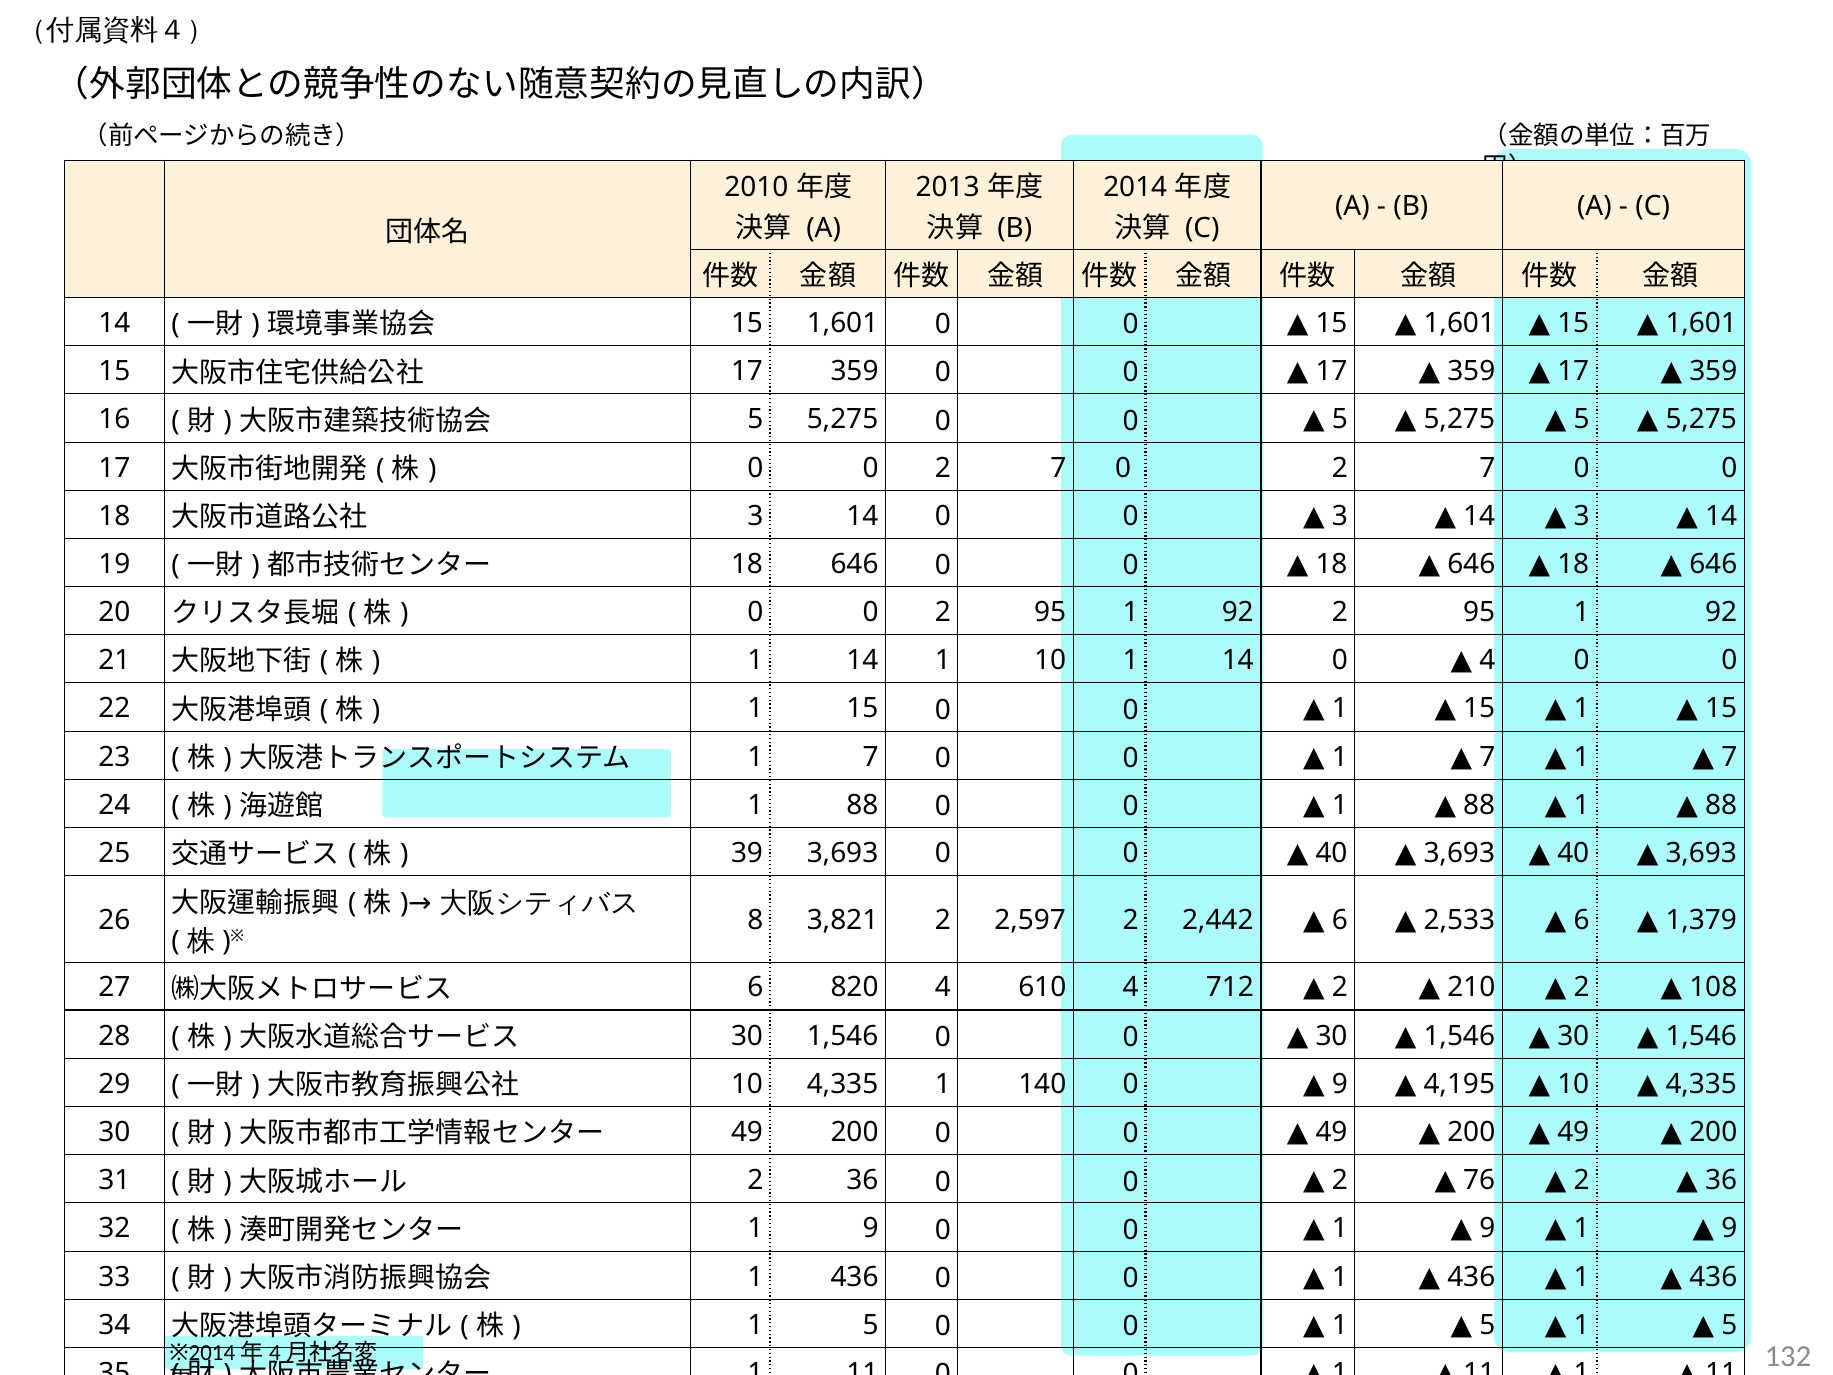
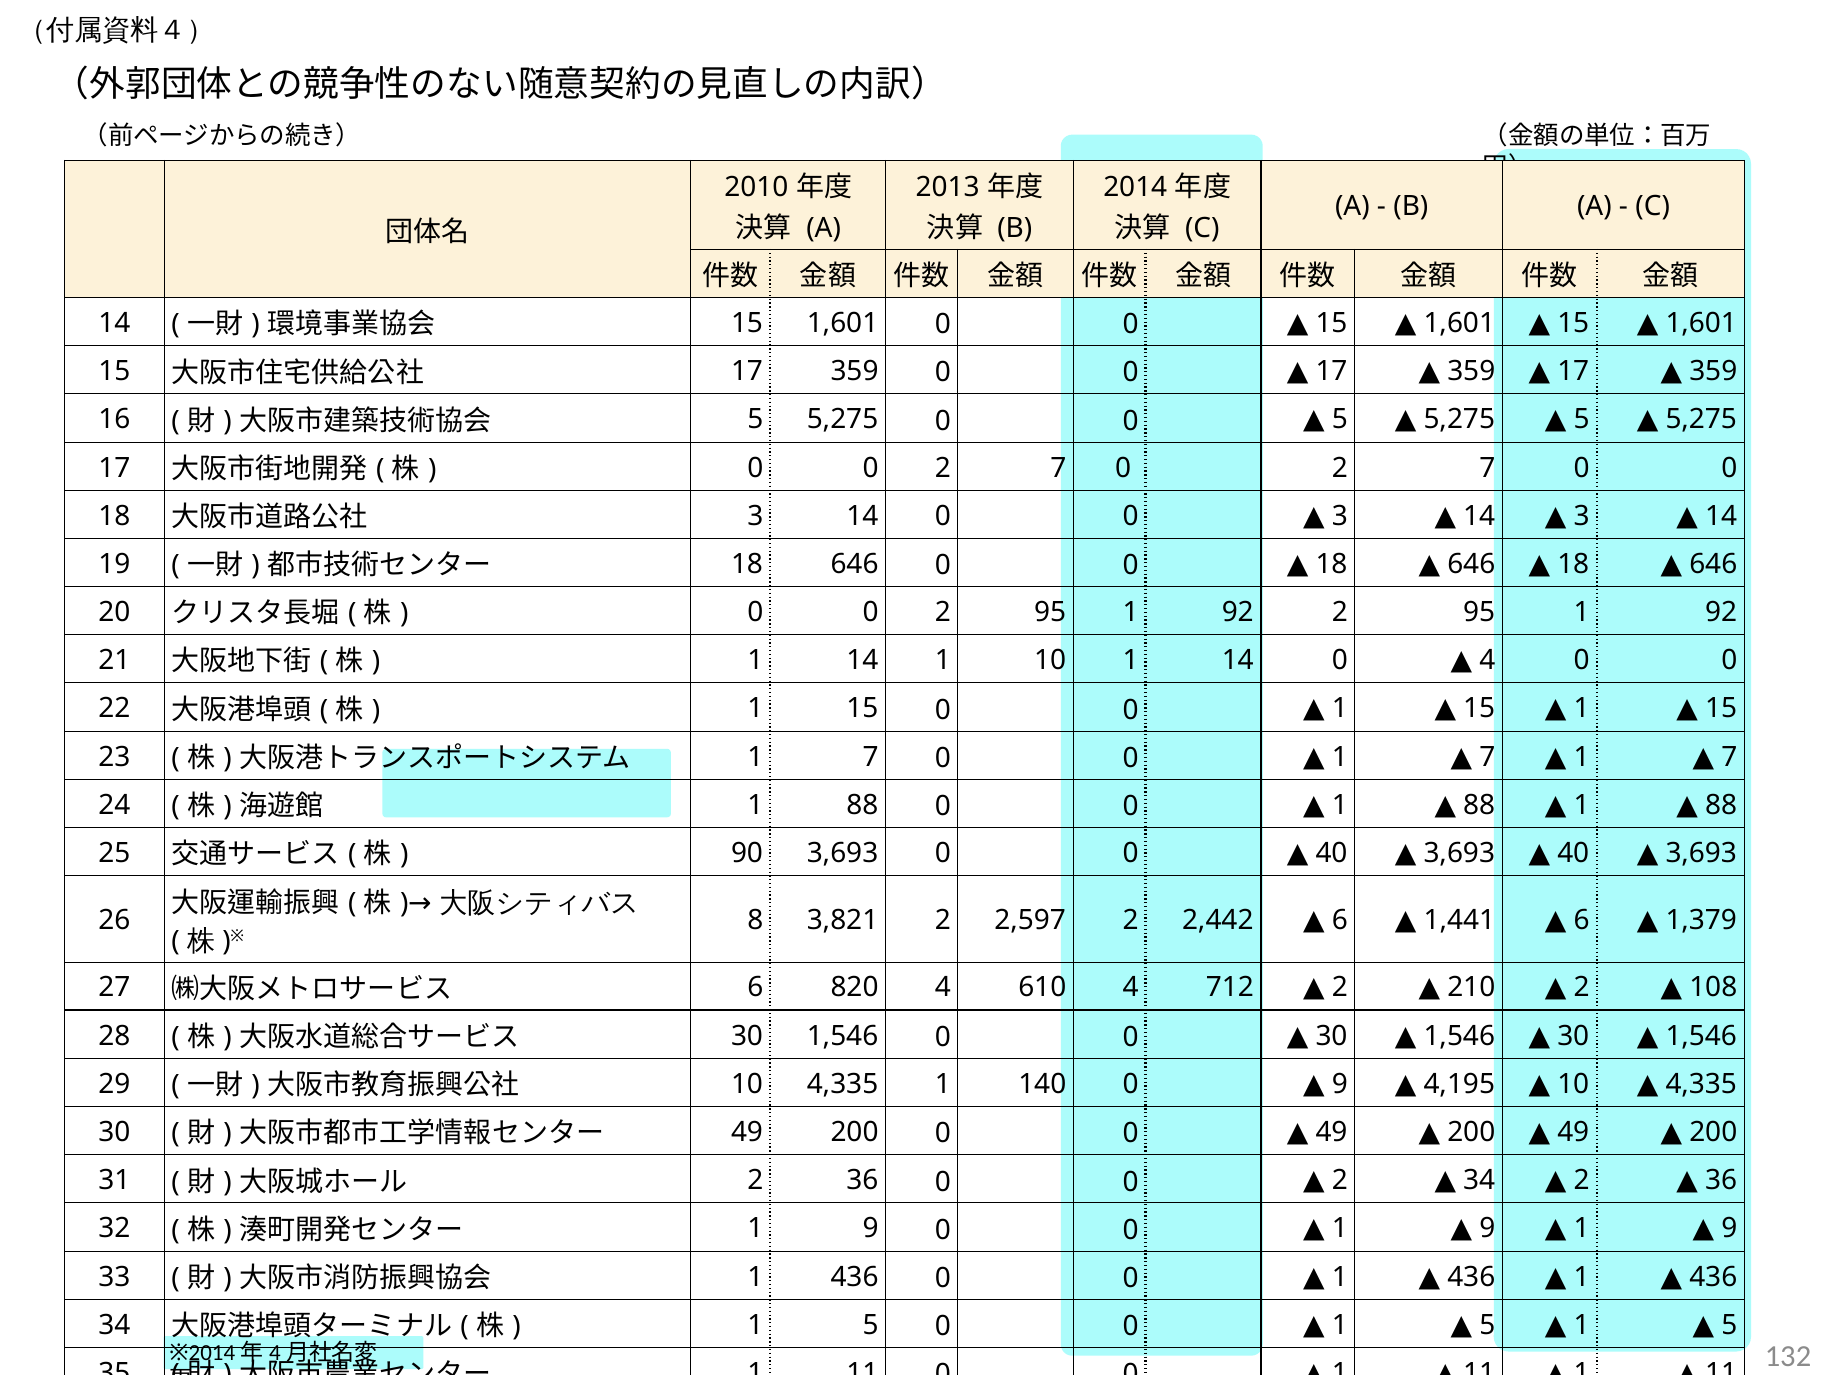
39: 39 -> 90
2,533: 2,533 -> 1,441
76 at (1479, 1180): 76 -> 34
